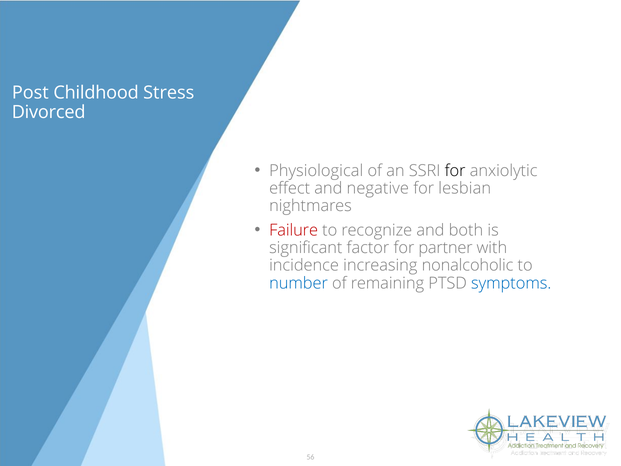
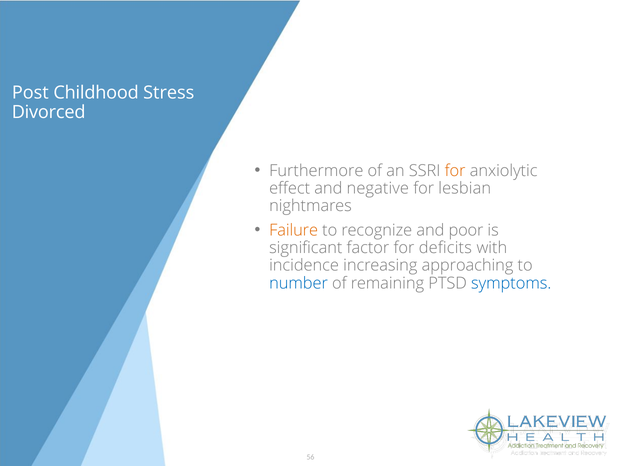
Physiological: Physiological -> Furthermore
for at (455, 171) colour: black -> orange
Failure colour: red -> orange
both: both -> poor
partner: partner -> deficits
nonalcoholic: nonalcoholic -> approaching
